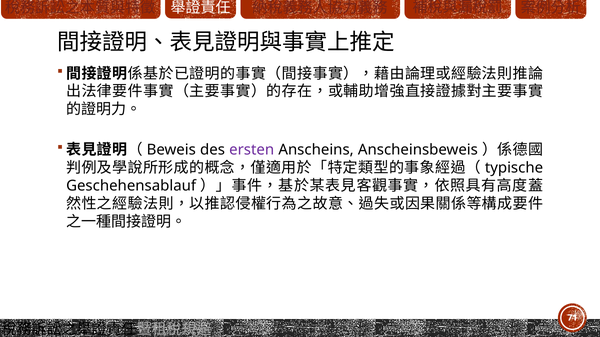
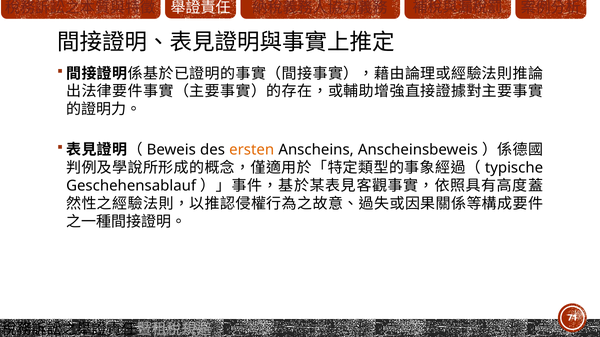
ersten colour: purple -> orange
